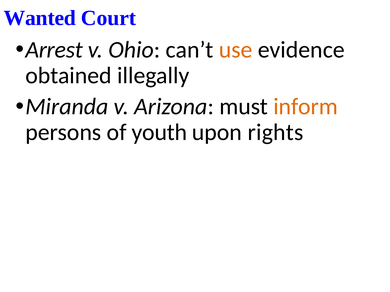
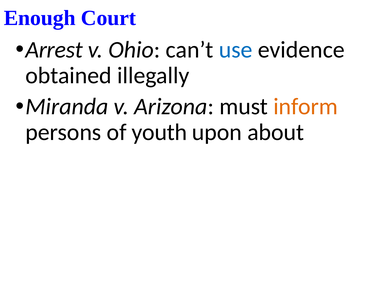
Wanted: Wanted -> Enough
use colour: orange -> blue
rights: rights -> about
